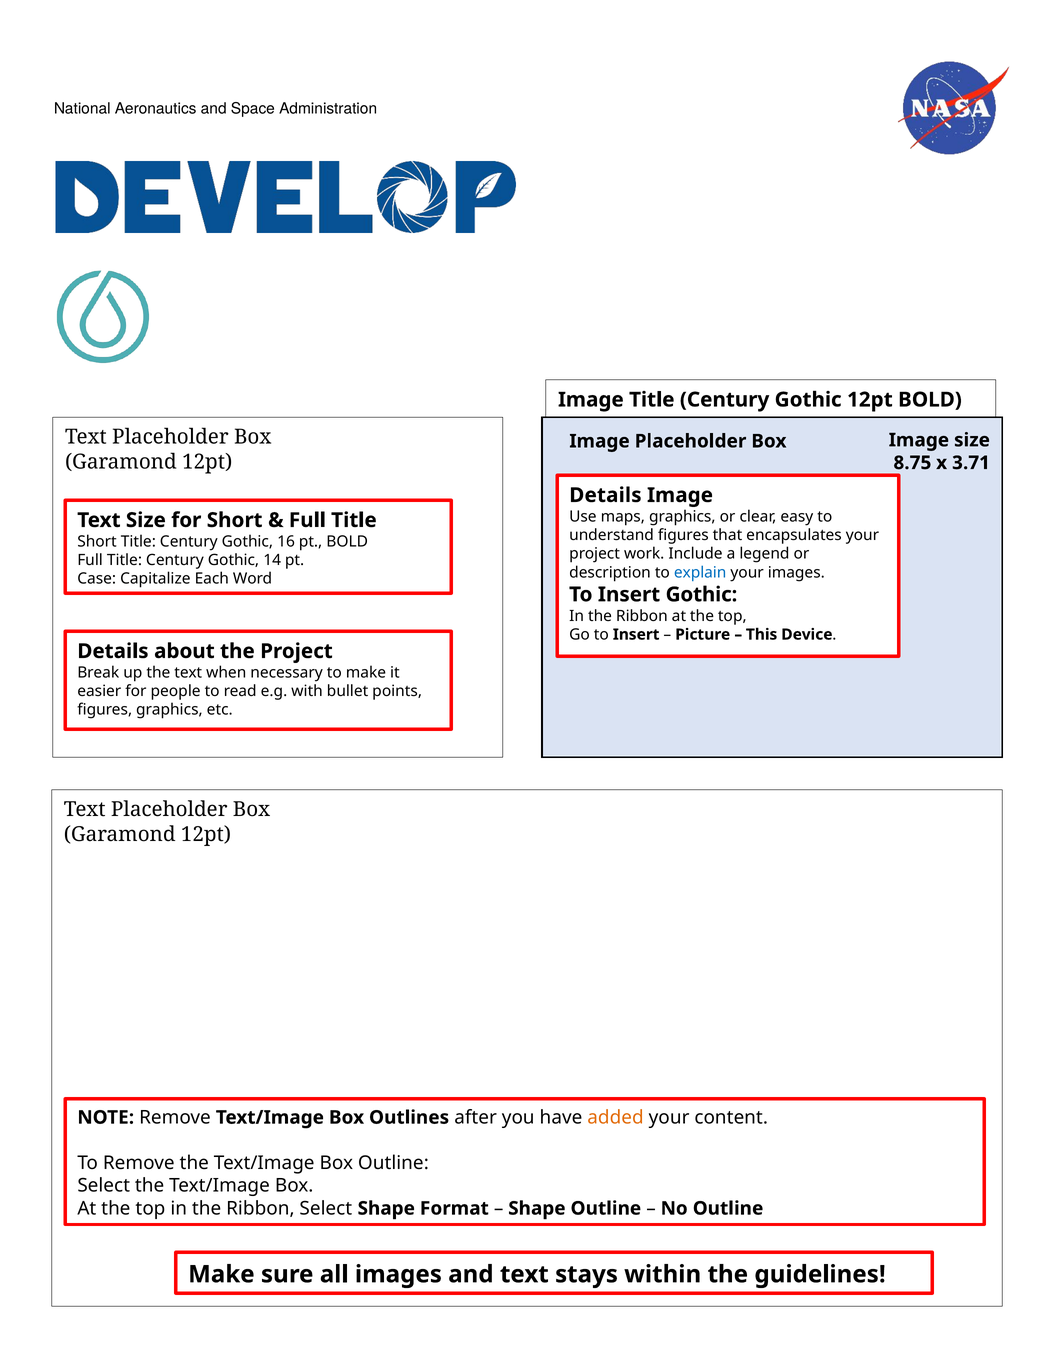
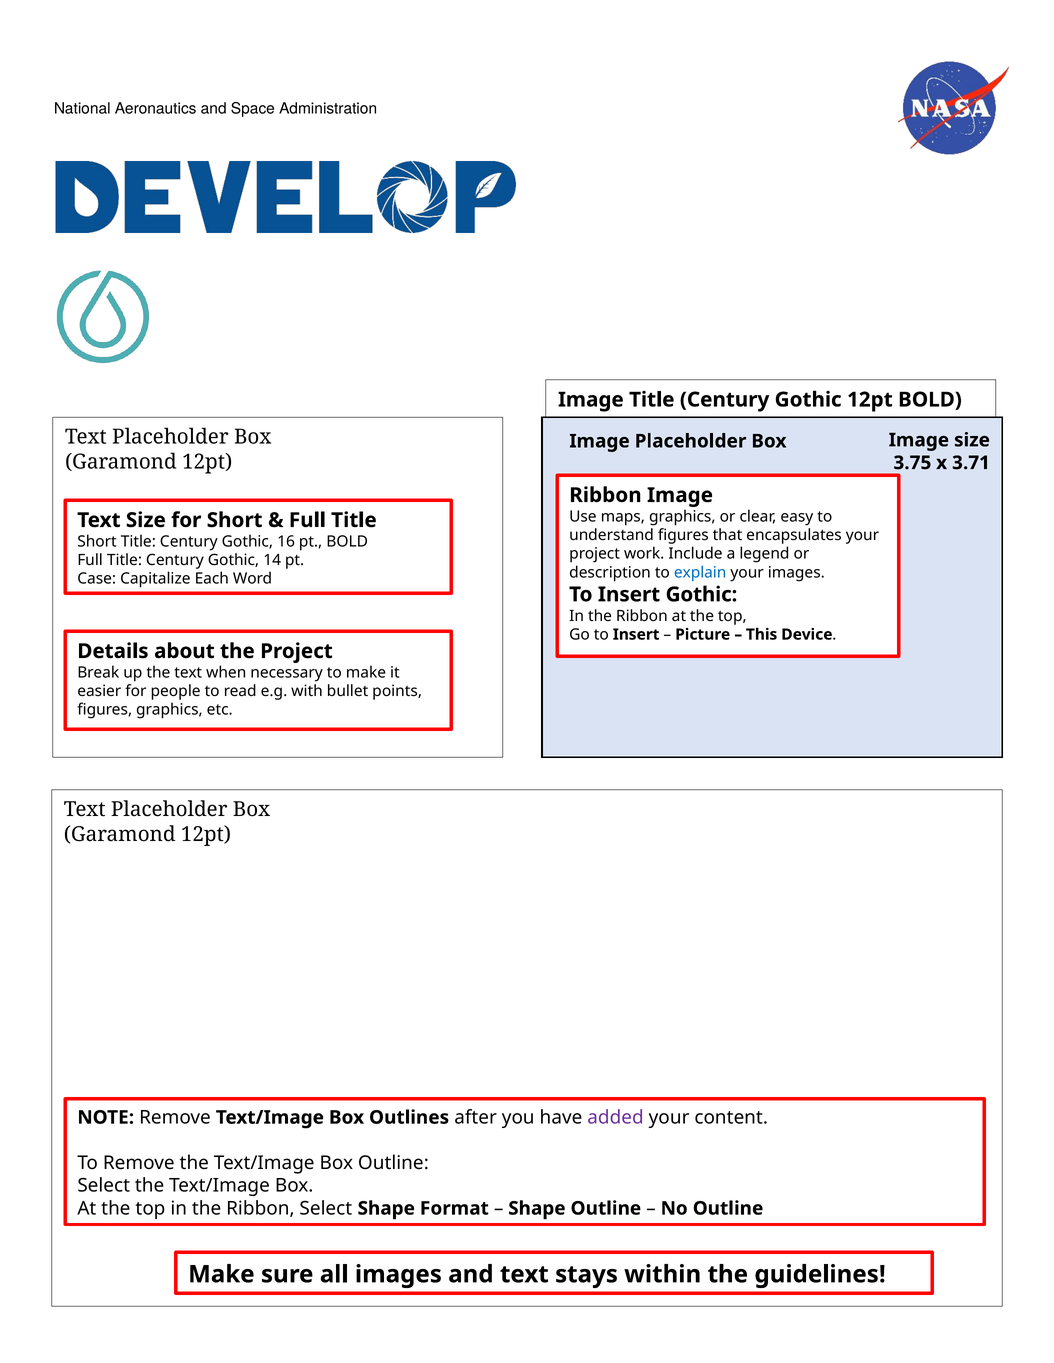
8.75: 8.75 -> 3.75
Details at (605, 496): Details -> Ribbon
added colour: orange -> purple
